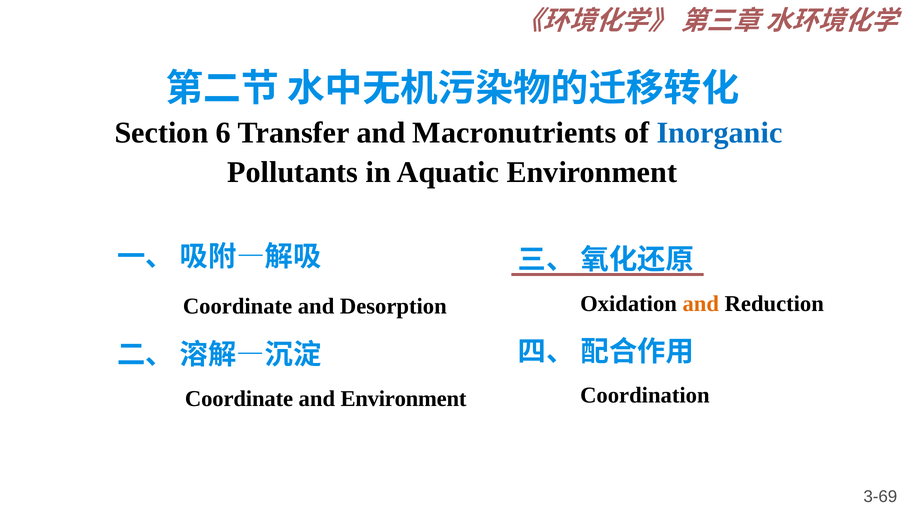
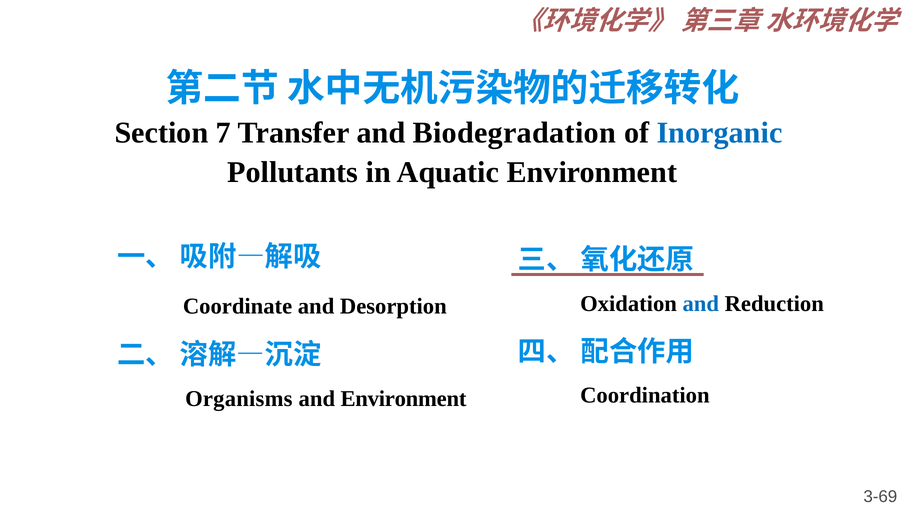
6: 6 -> 7
Macronutrients: Macronutrients -> Biodegradation
and at (701, 304) colour: orange -> blue
Coordinate at (239, 399): Coordinate -> Organisms
